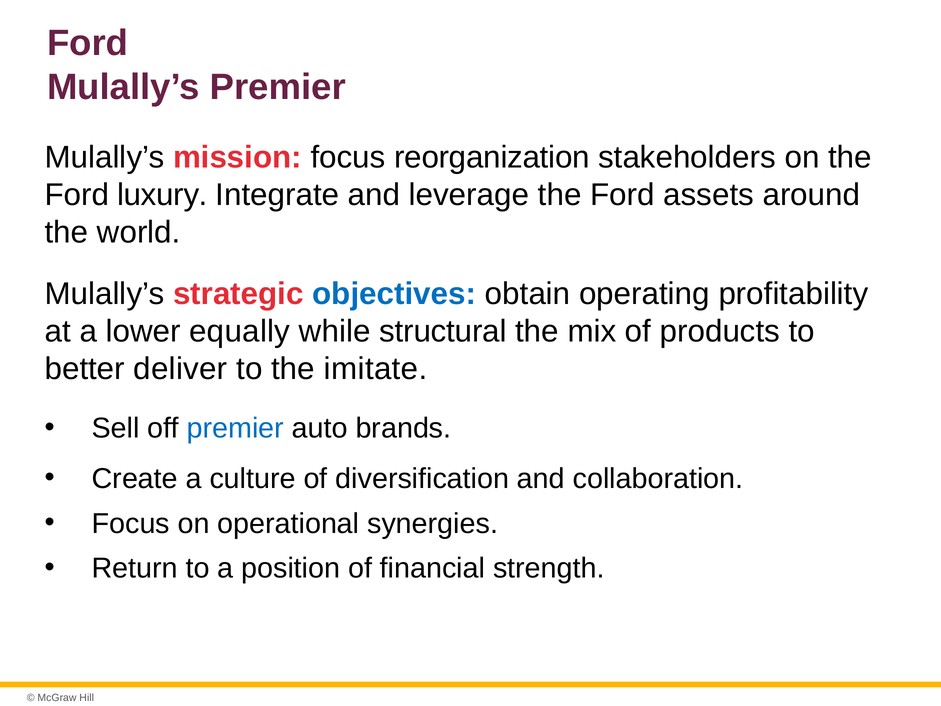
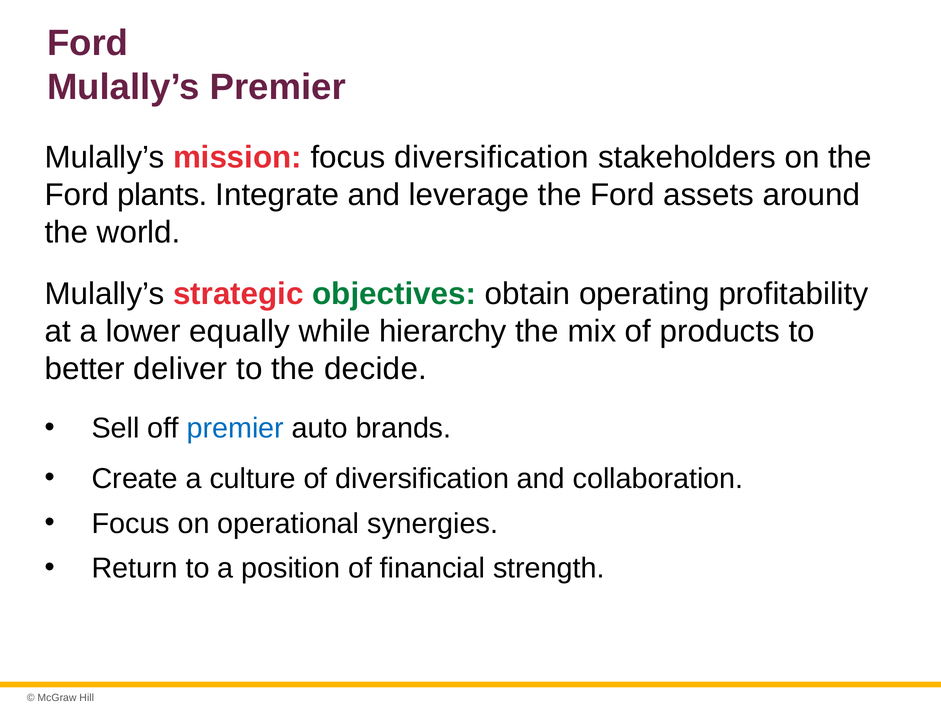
focus reorganization: reorganization -> diversification
luxury: luxury -> plants
objectives colour: blue -> green
structural: structural -> hierarchy
imitate: imitate -> decide
